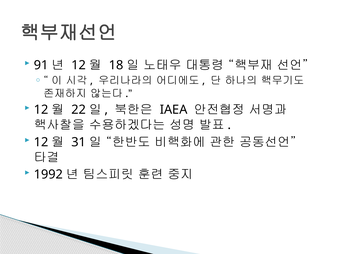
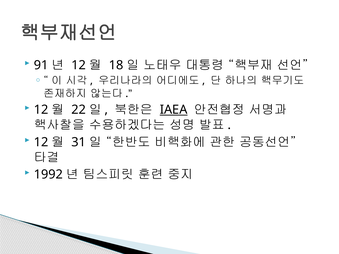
IAEA underline: none -> present
